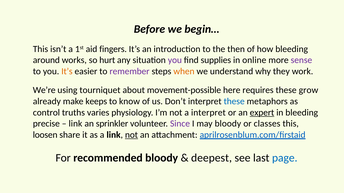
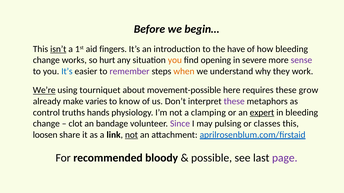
isn’t underline: none -> present
then: then -> have
around at (46, 60): around -> change
you at (175, 60) colour: purple -> orange
supplies: supplies -> opening
online: online -> severe
It’s at (67, 72) colour: orange -> blue
We’re underline: none -> present
keeps: keeps -> varies
these at (234, 102) colour: blue -> purple
varies: varies -> hands
a interpret: interpret -> clamping
precise at (46, 124): precise -> change
link at (75, 124): link -> clot
sprinkler: sprinkler -> bandage
may bloody: bloody -> pulsing
deepest: deepest -> possible
page colour: blue -> purple
